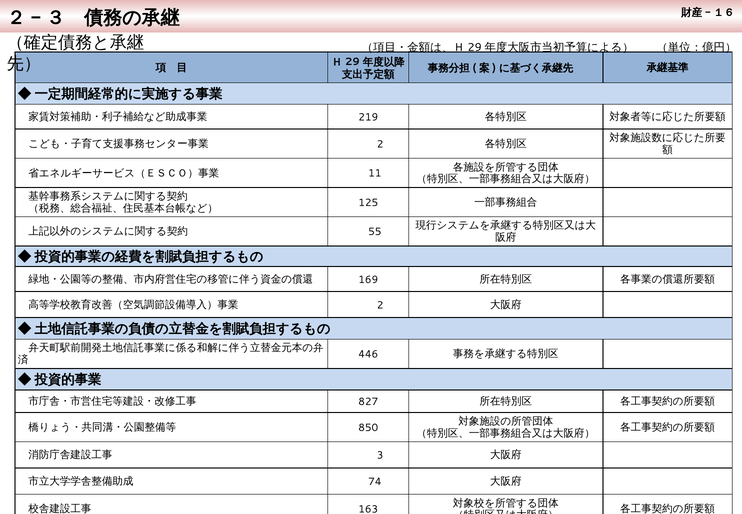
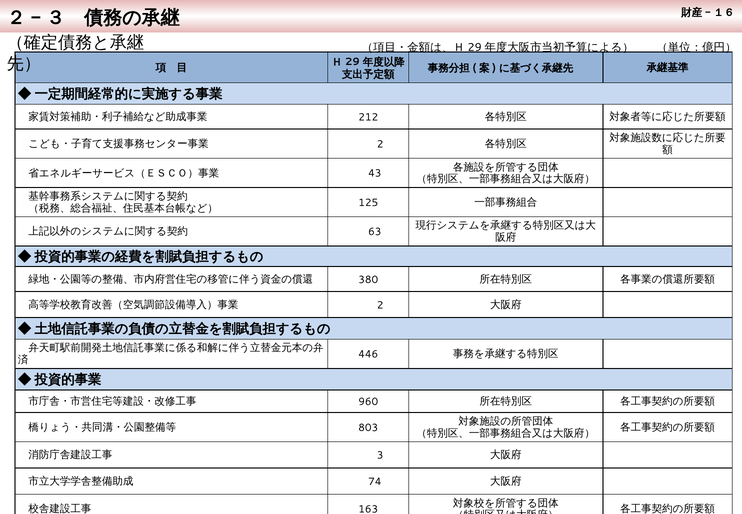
219: 219 -> 212
11: 11 -> 43
55: 55 -> 63
169: 169 -> 380
827: 827 -> 960
850: 850 -> 803
